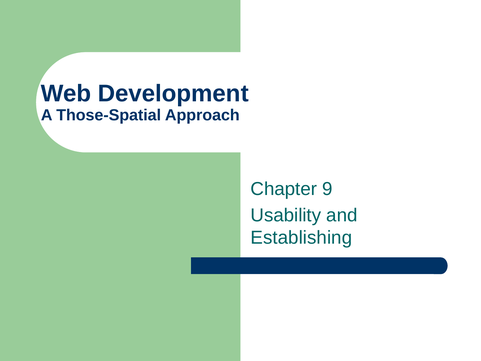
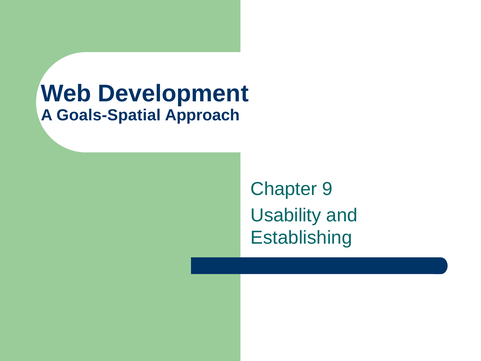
Those-Spatial: Those-Spatial -> Goals-Spatial
